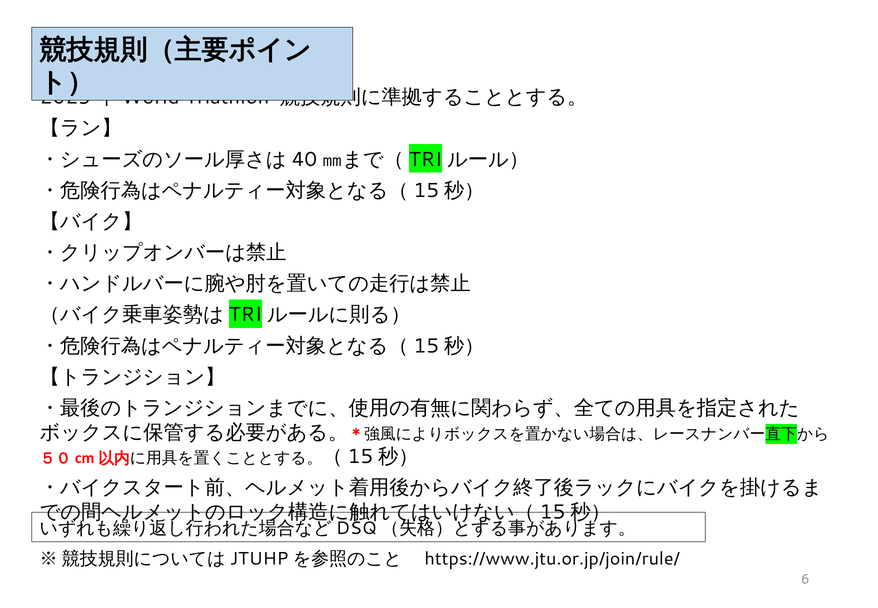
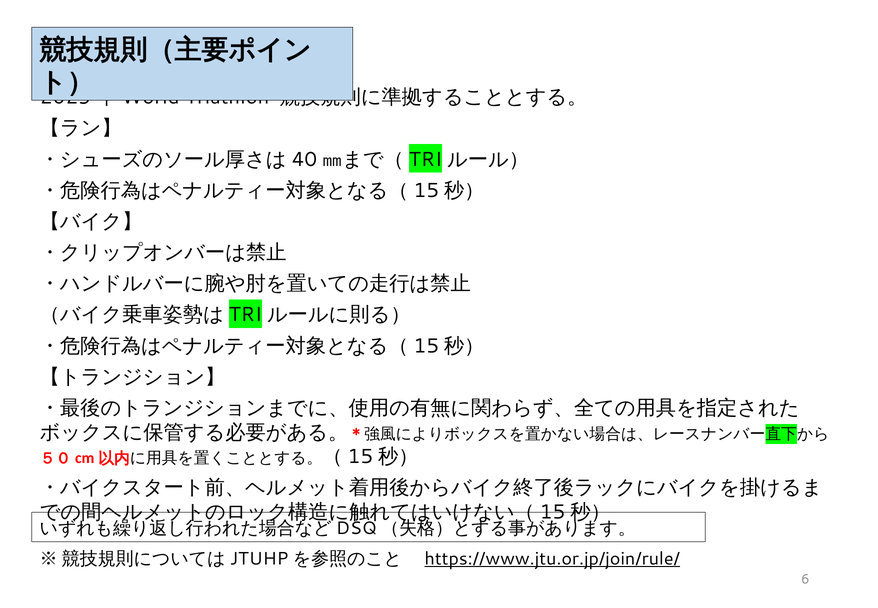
https://www.jtu.or.jp/join/rule/ underline: none -> present
